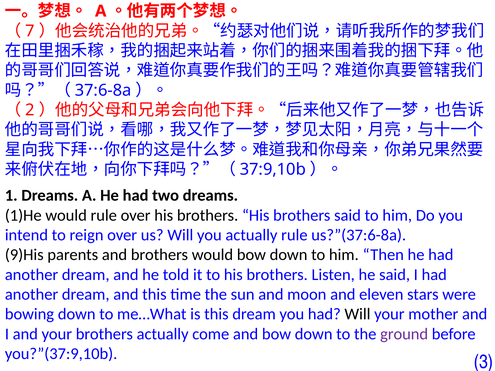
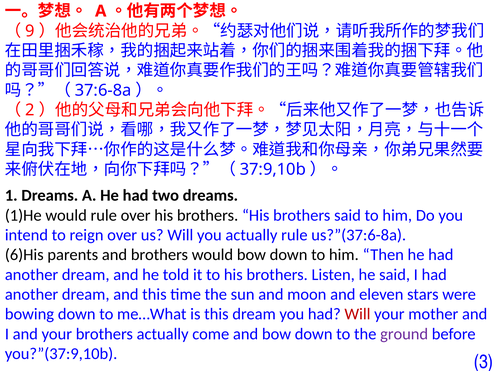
7: 7 -> 9
9)His: 9)His -> 6)His
Will at (357, 314) colour: black -> red
